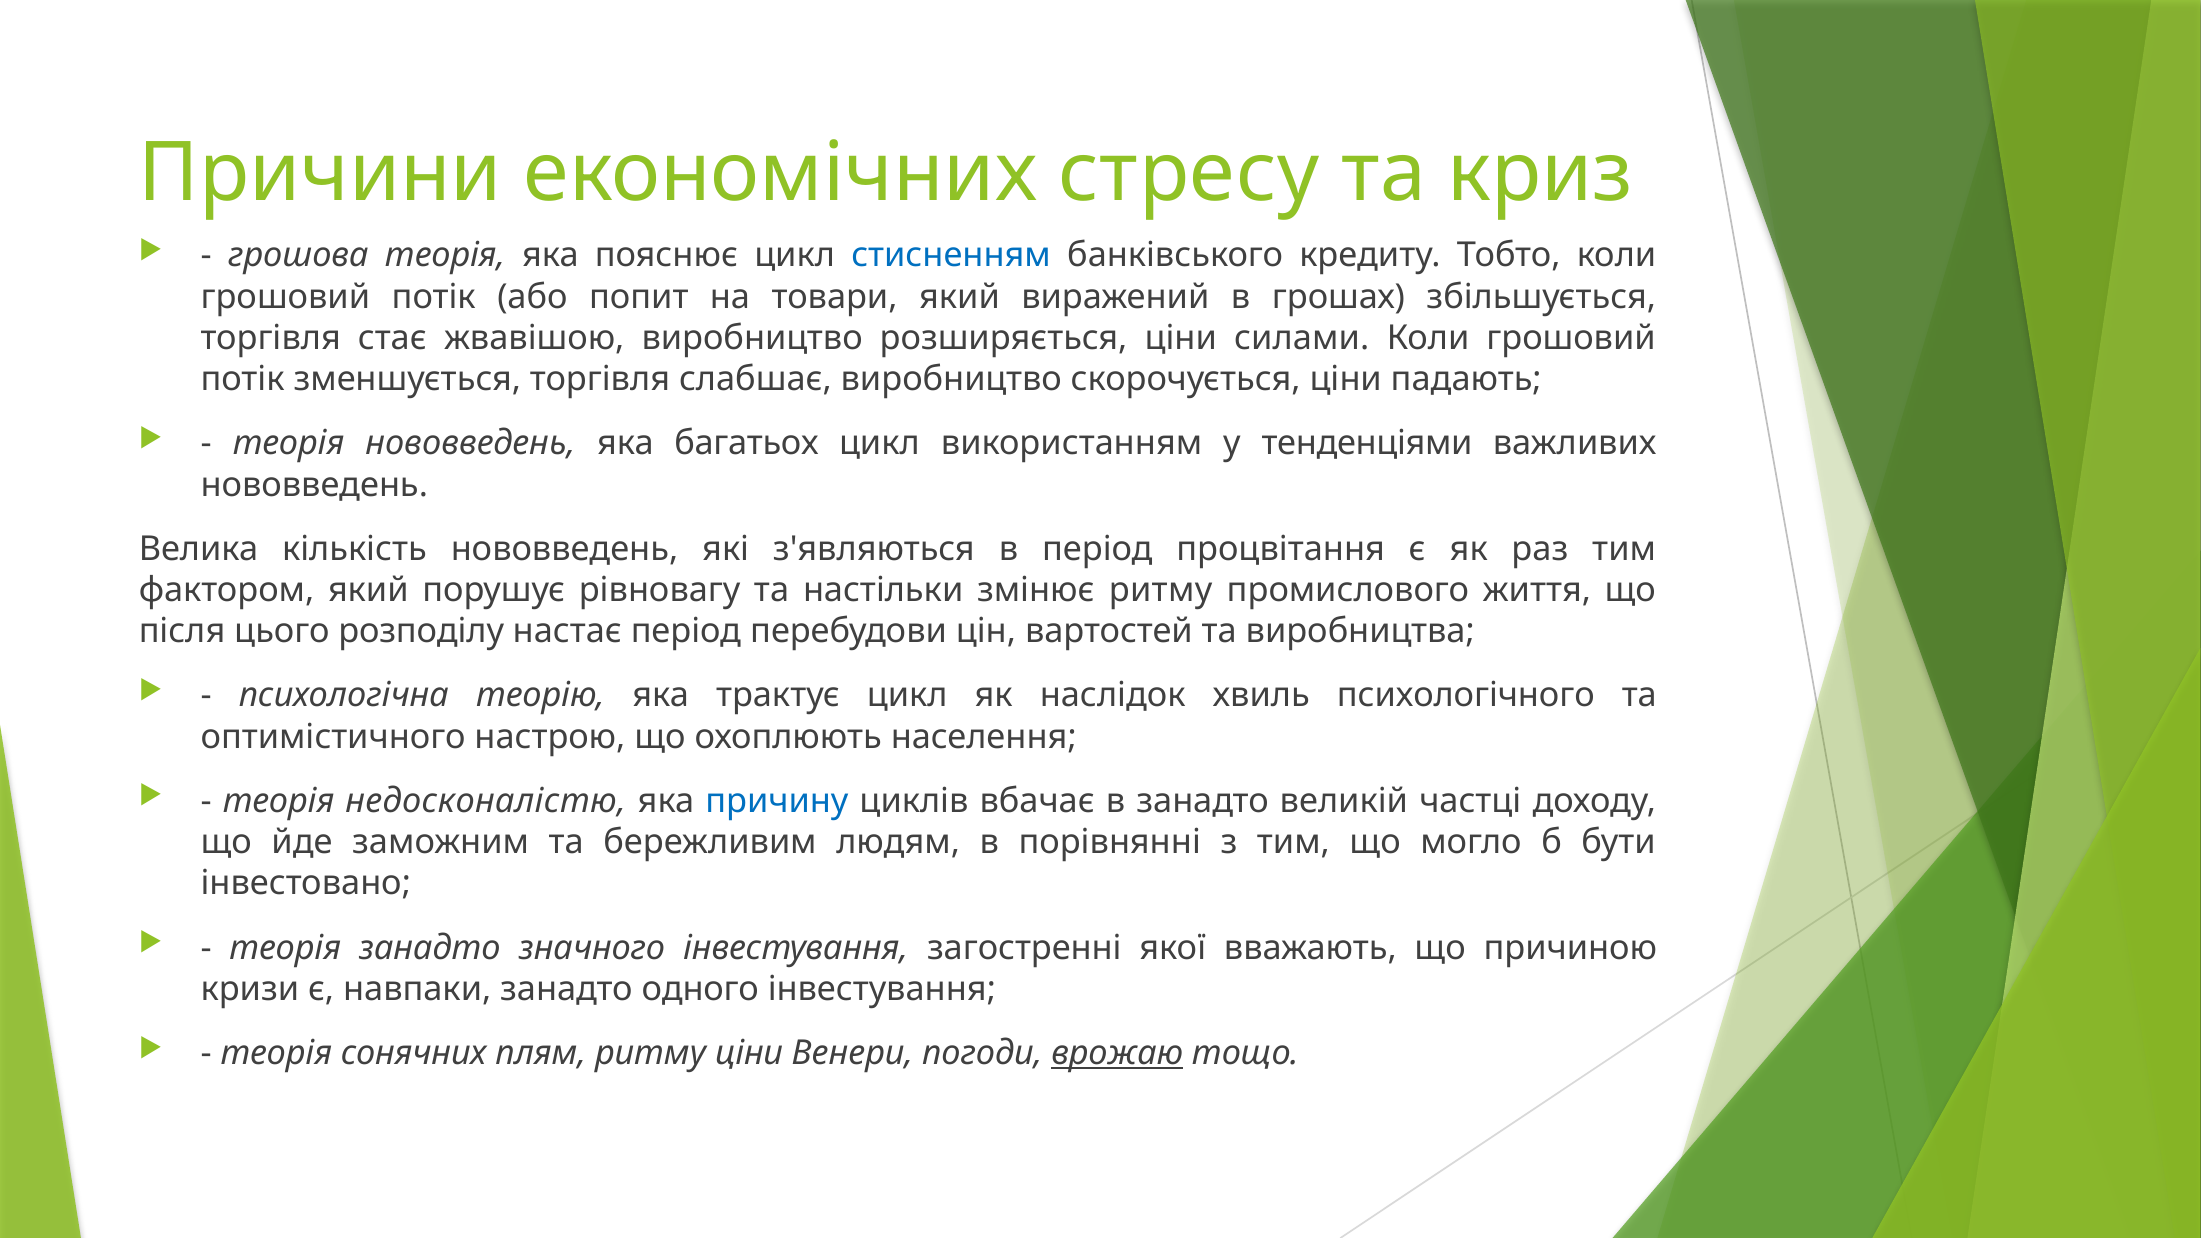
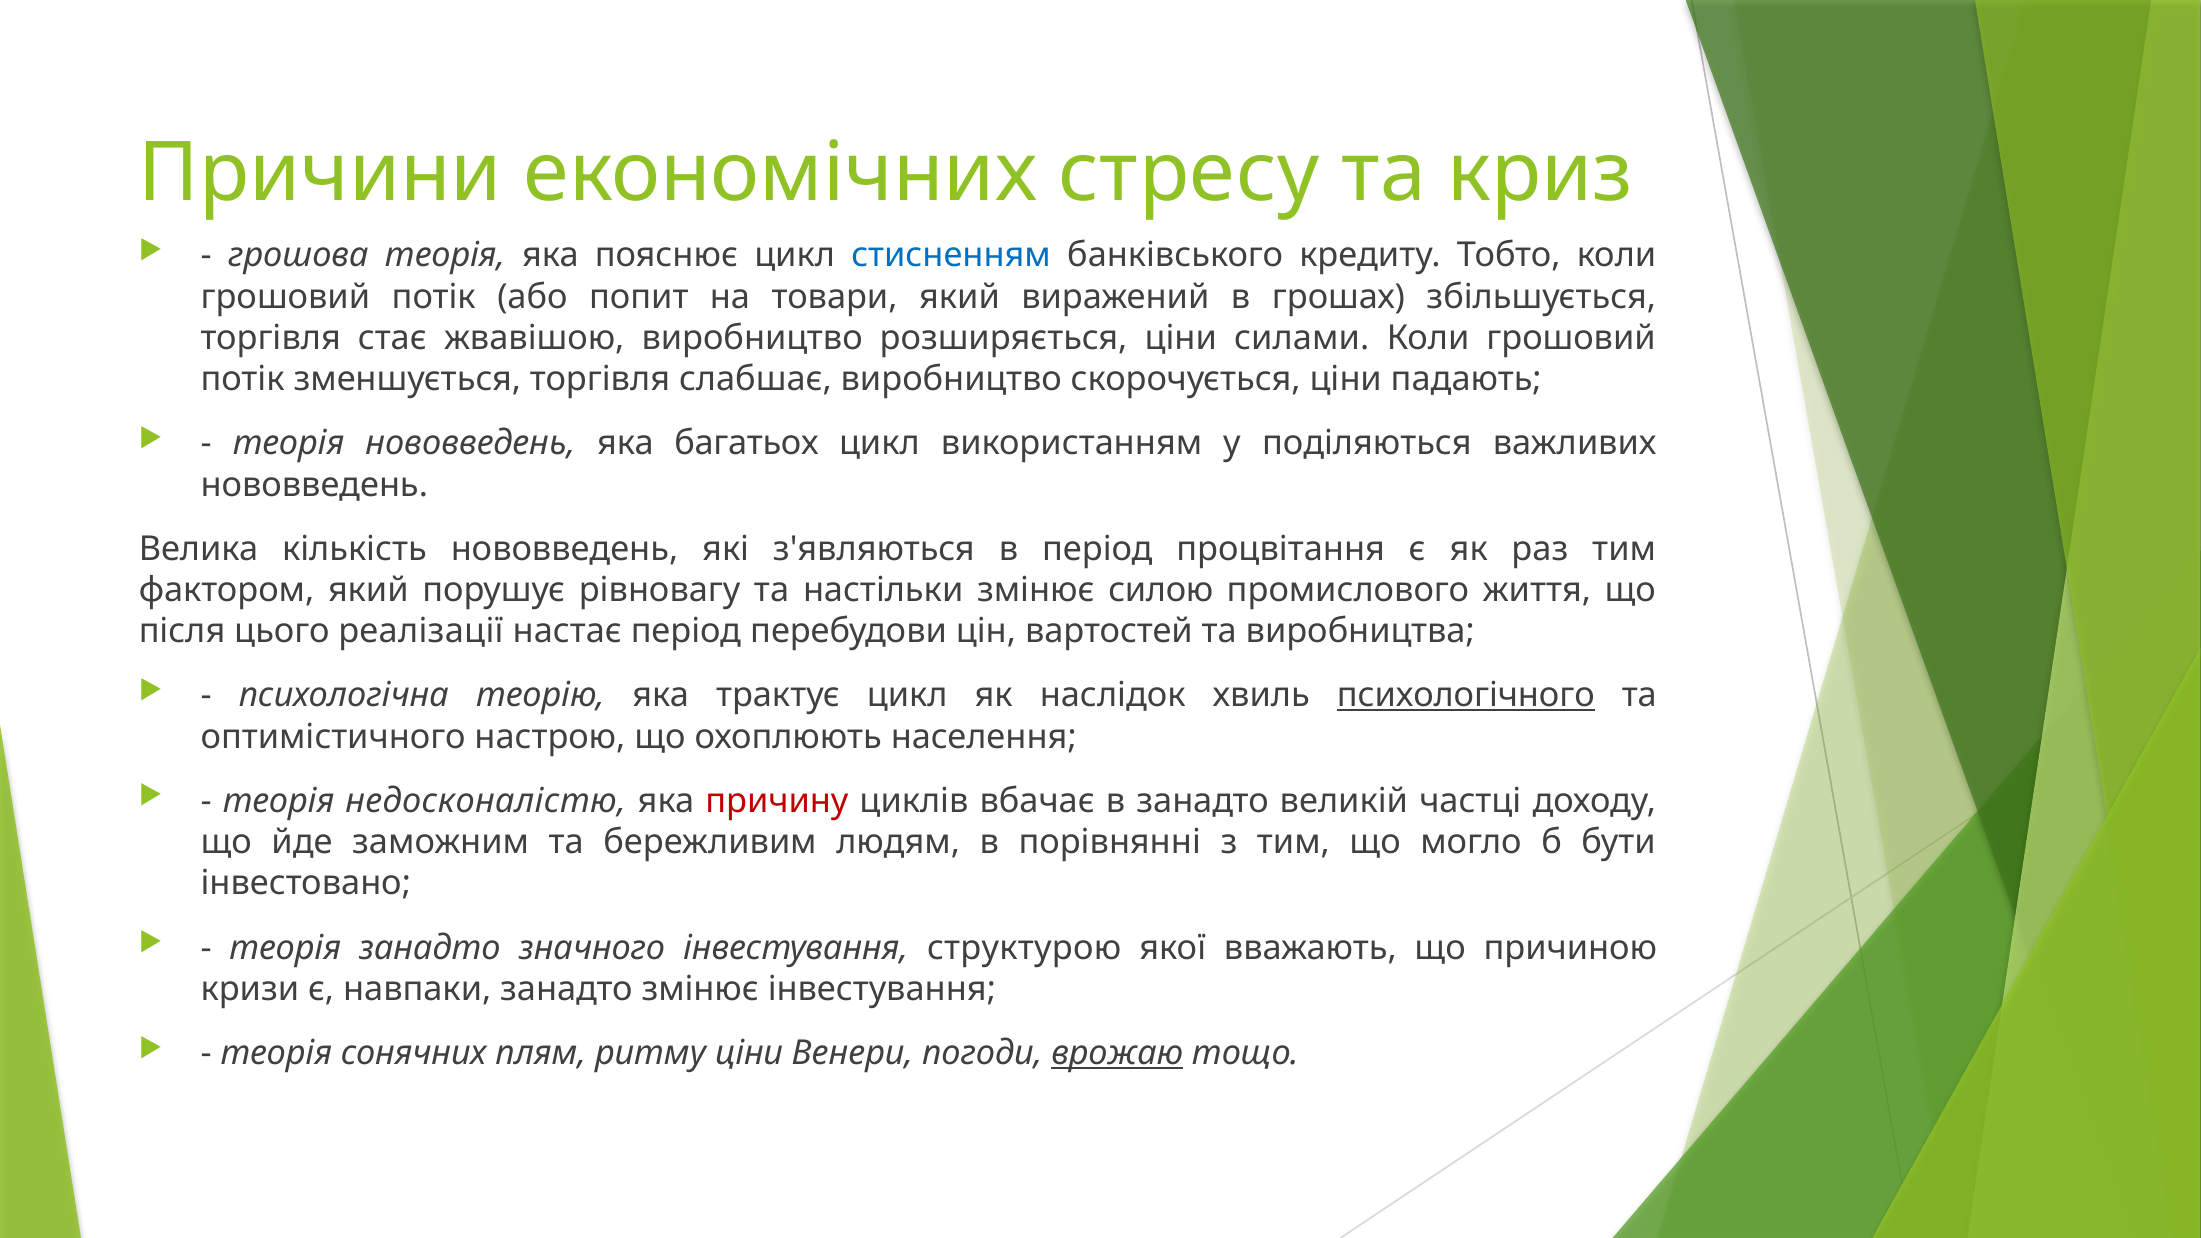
тенденціями: тенденціями -> поділяються
змінює ритму: ритму -> силою
розподілу: розподілу -> реалізації
психологічного underline: none -> present
причину colour: blue -> red
загостренні: загостренні -> структурою
занадто одного: одного -> змінює
